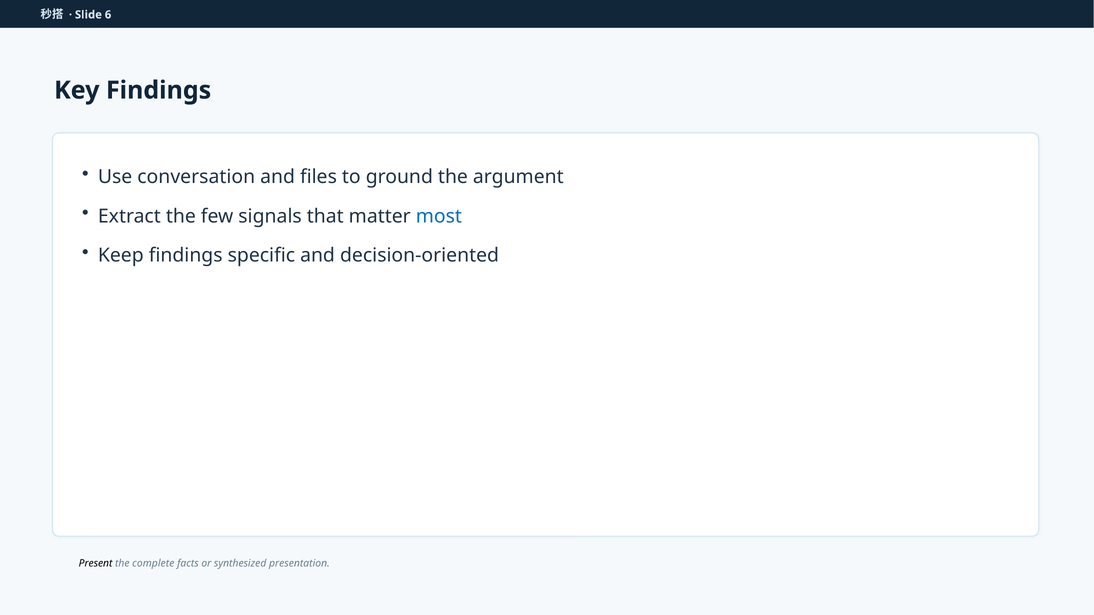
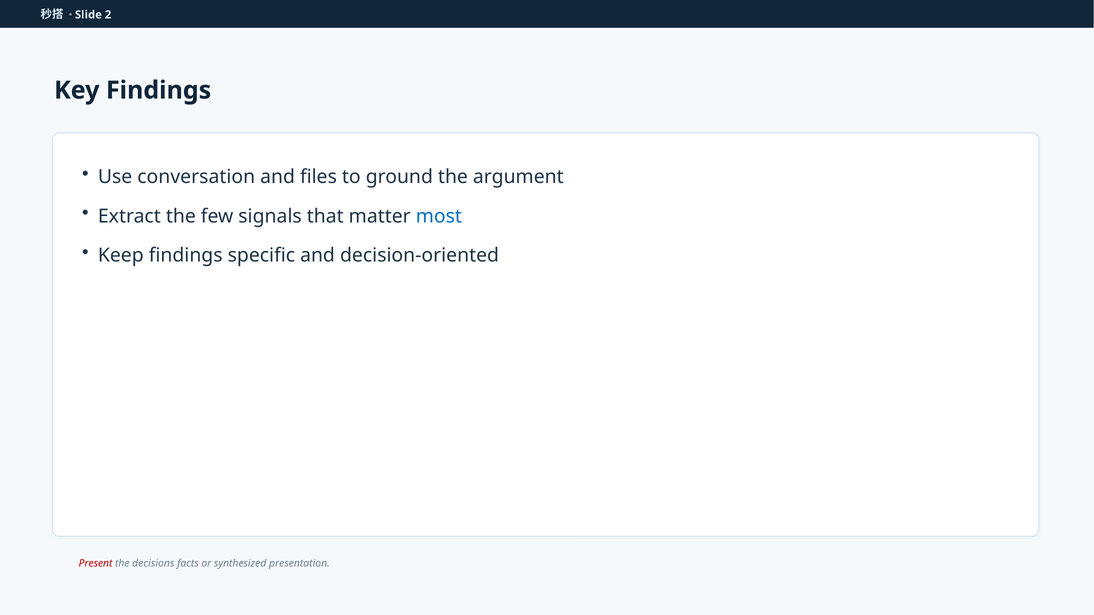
6: 6 -> 2
Present colour: black -> red
complete: complete -> decisions
